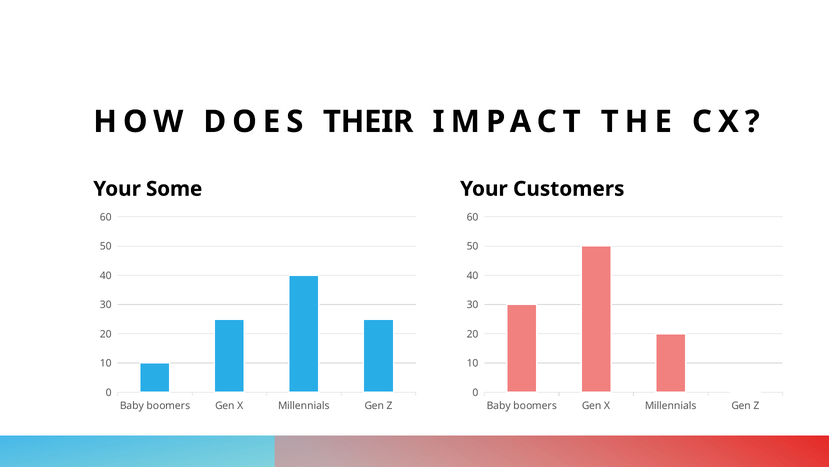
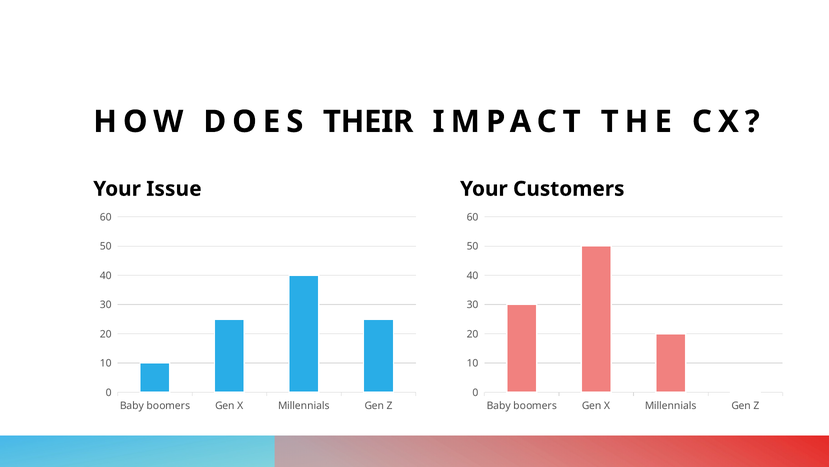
Some: Some -> Issue
